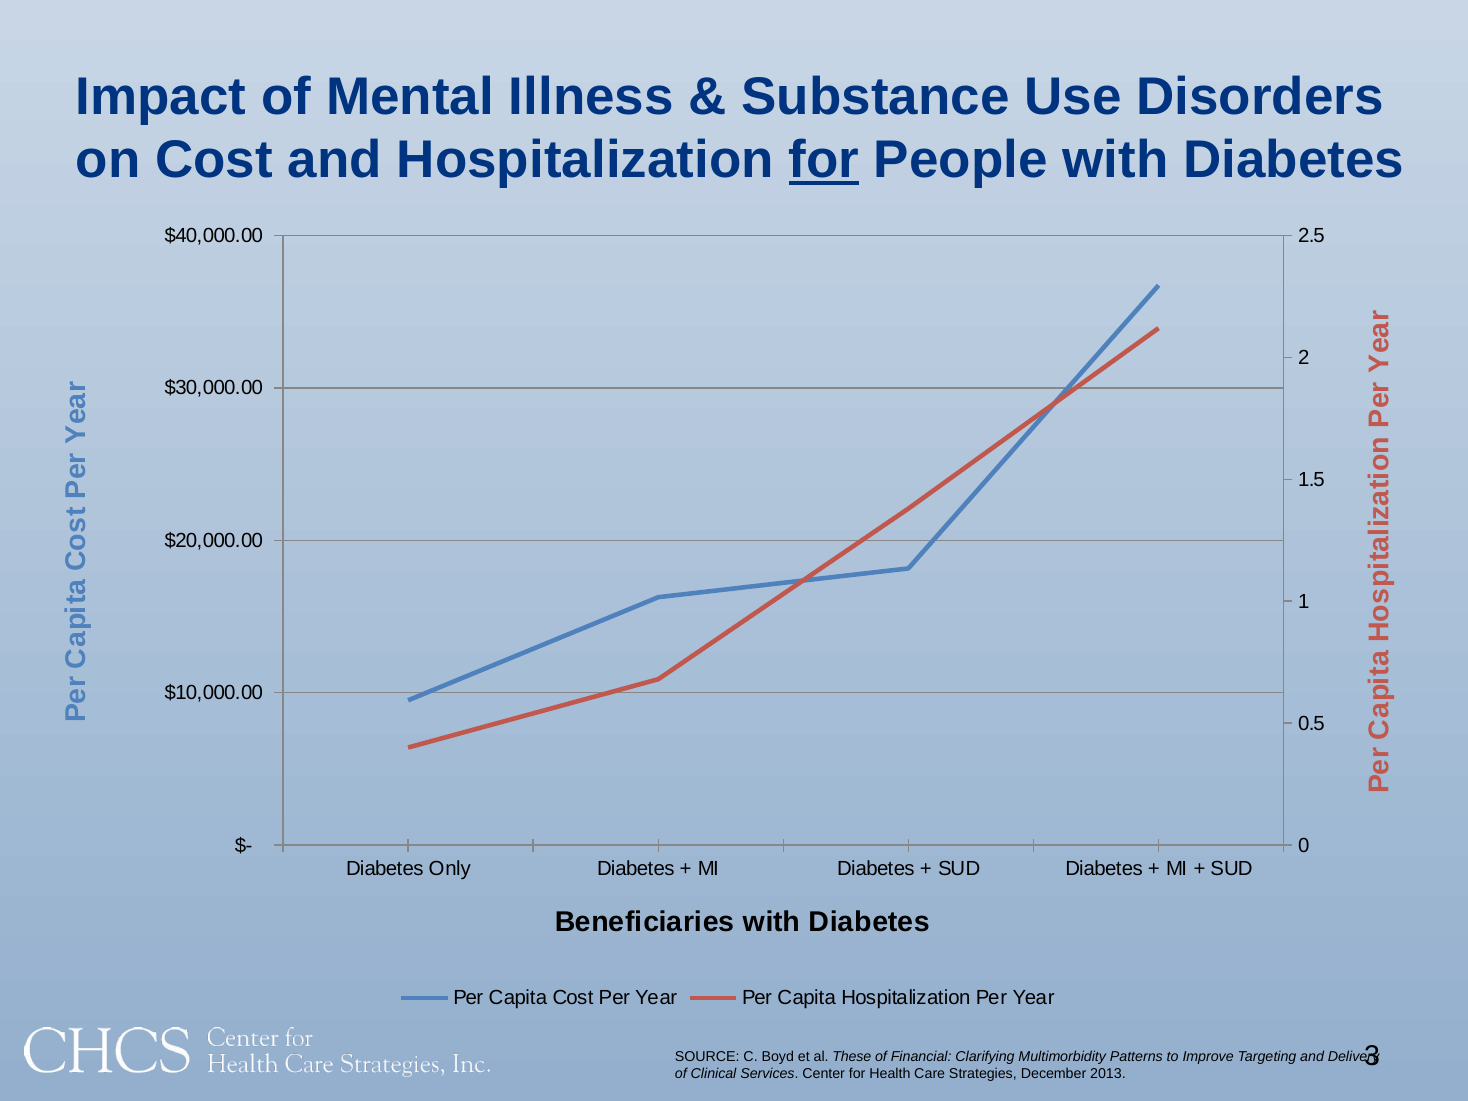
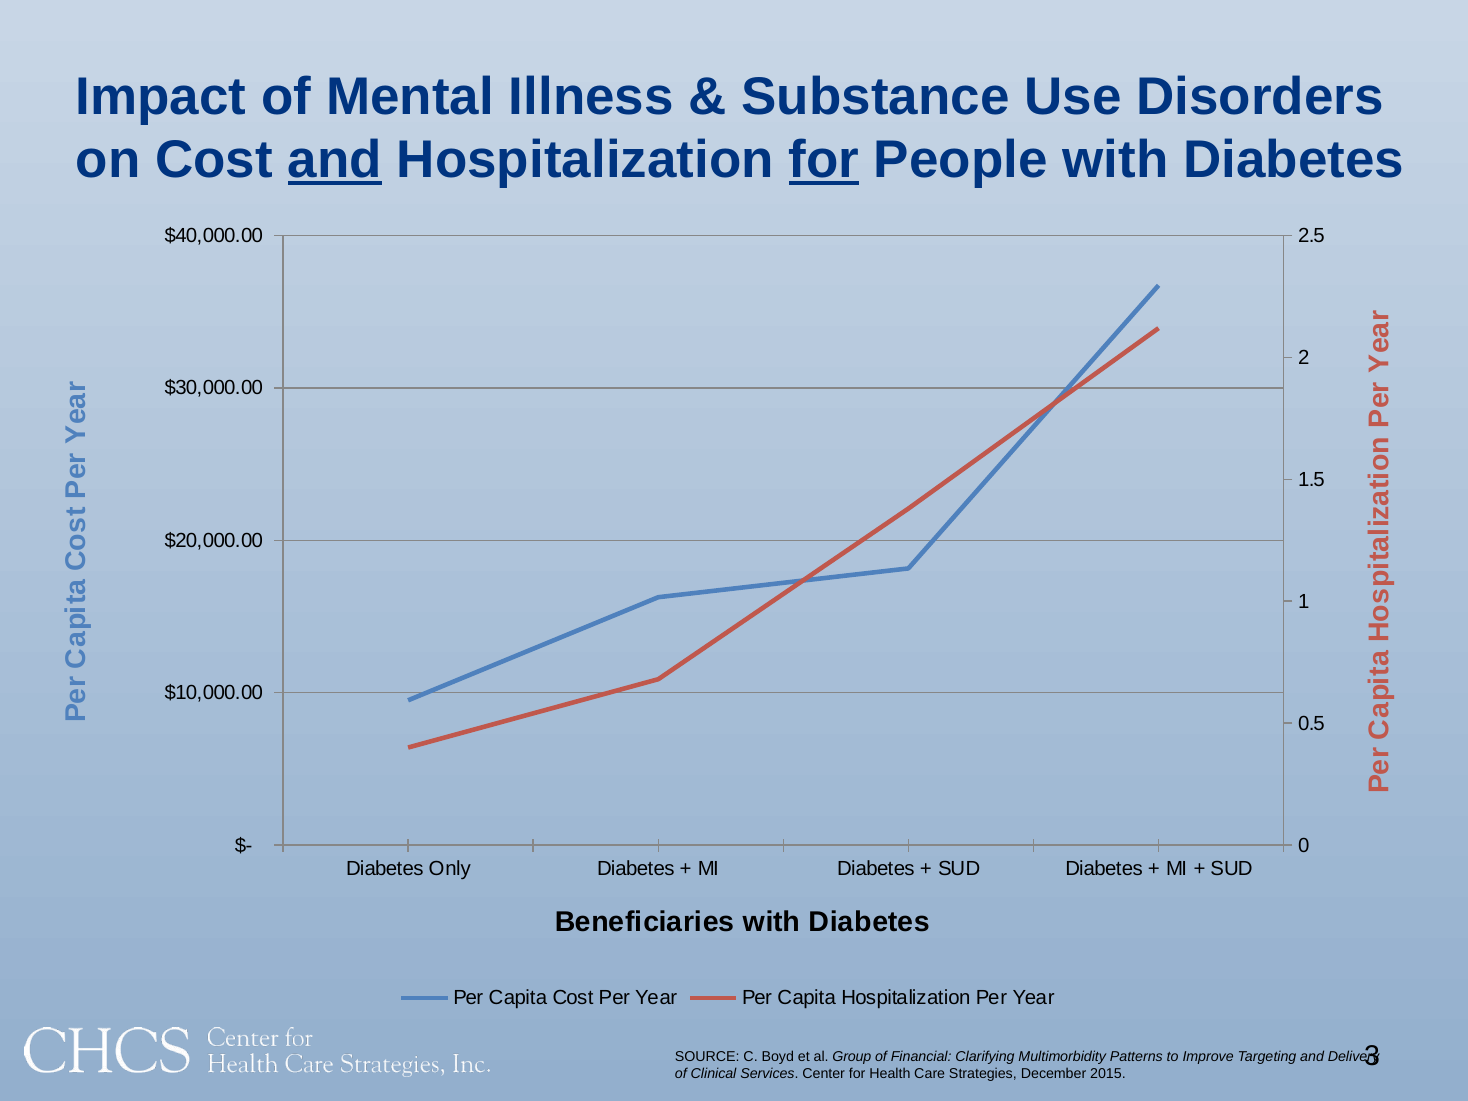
and at (335, 160) underline: none -> present
These: These -> Group
2013: 2013 -> 2015
